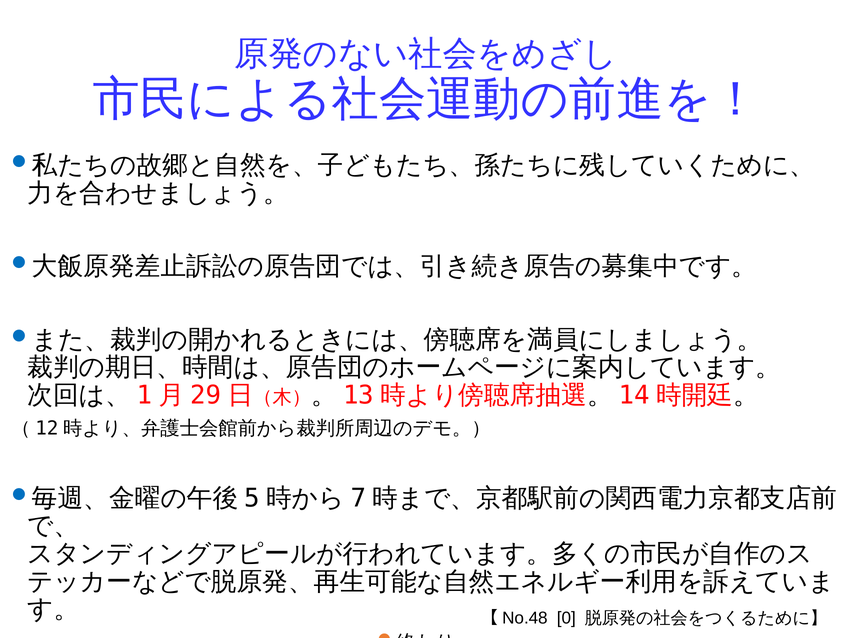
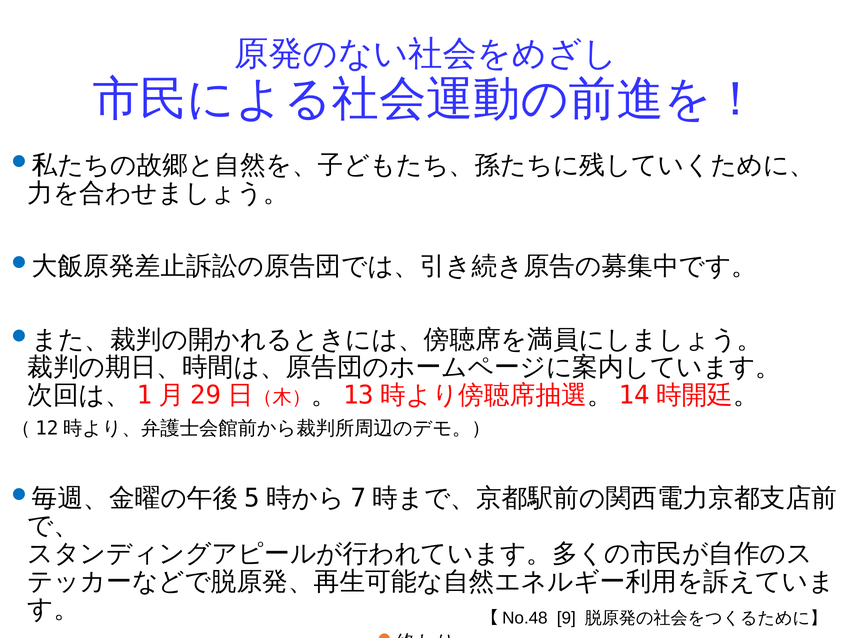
0: 0 -> 9
